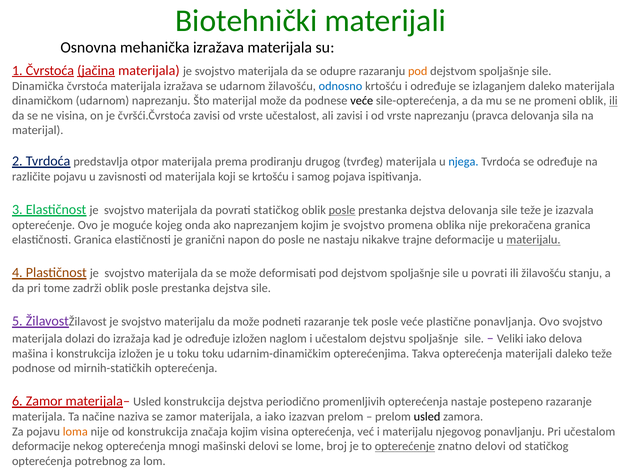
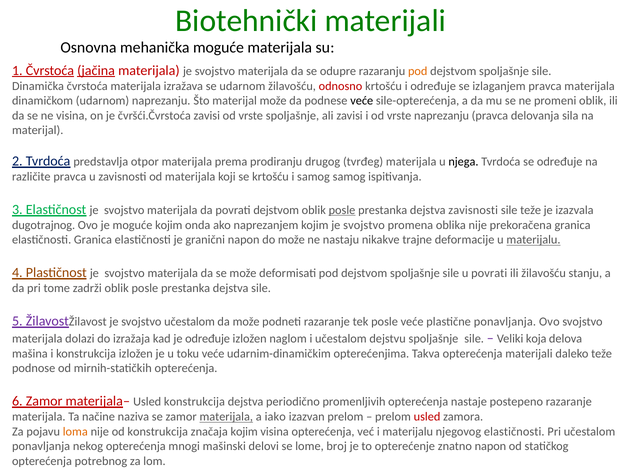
mehanička izražava: izražava -> moguće
odnosno colour: blue -> red
izlaganjem daleko: daleko -> pravca
ili at (613, 101) underline: present -> none
vrste učestalost: učestalost -> spoljašnje
njega colour: blue -> black
različite pojavu: pojavu -> pravca
samog pojava: pojava -> samog
povrati statičkog: statičkog -> dejstvom
dejstva delovanja: delovanja -> zavisnosti
opterećenje at (44, 225): opterećenje -> dugotrajnog
moguće kojeg: kojeg -> kojim
do posle: posle -> može
svojstvo materijalu: materijalu -> učestalom
Veliki iako: iako -> koja
toku toku: toku -> veće
materijala at (226, 417) underline: none -> present
usled at (427, 417) colour: black -> red
njegovog ponavljanju: ponavljanju -> elastičnosti
deformacije at (41, 446): deformacije -> ponavljanja
opterećenje at (405, 446) underline: present -> none
znatno delovi: delovi -> napon
